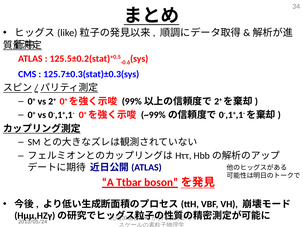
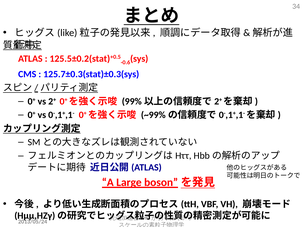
Ttbar: Ttbar -> Large
